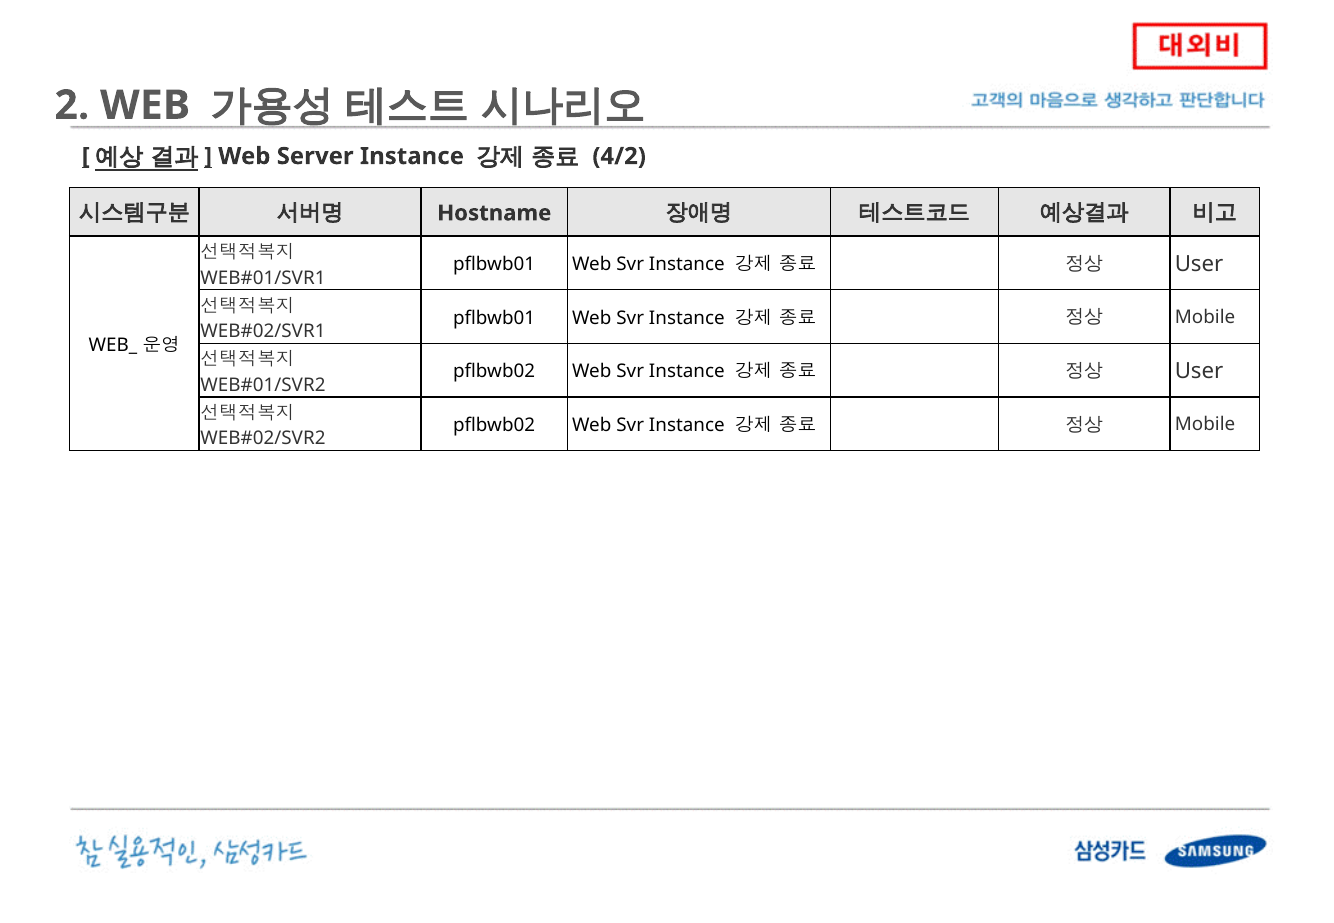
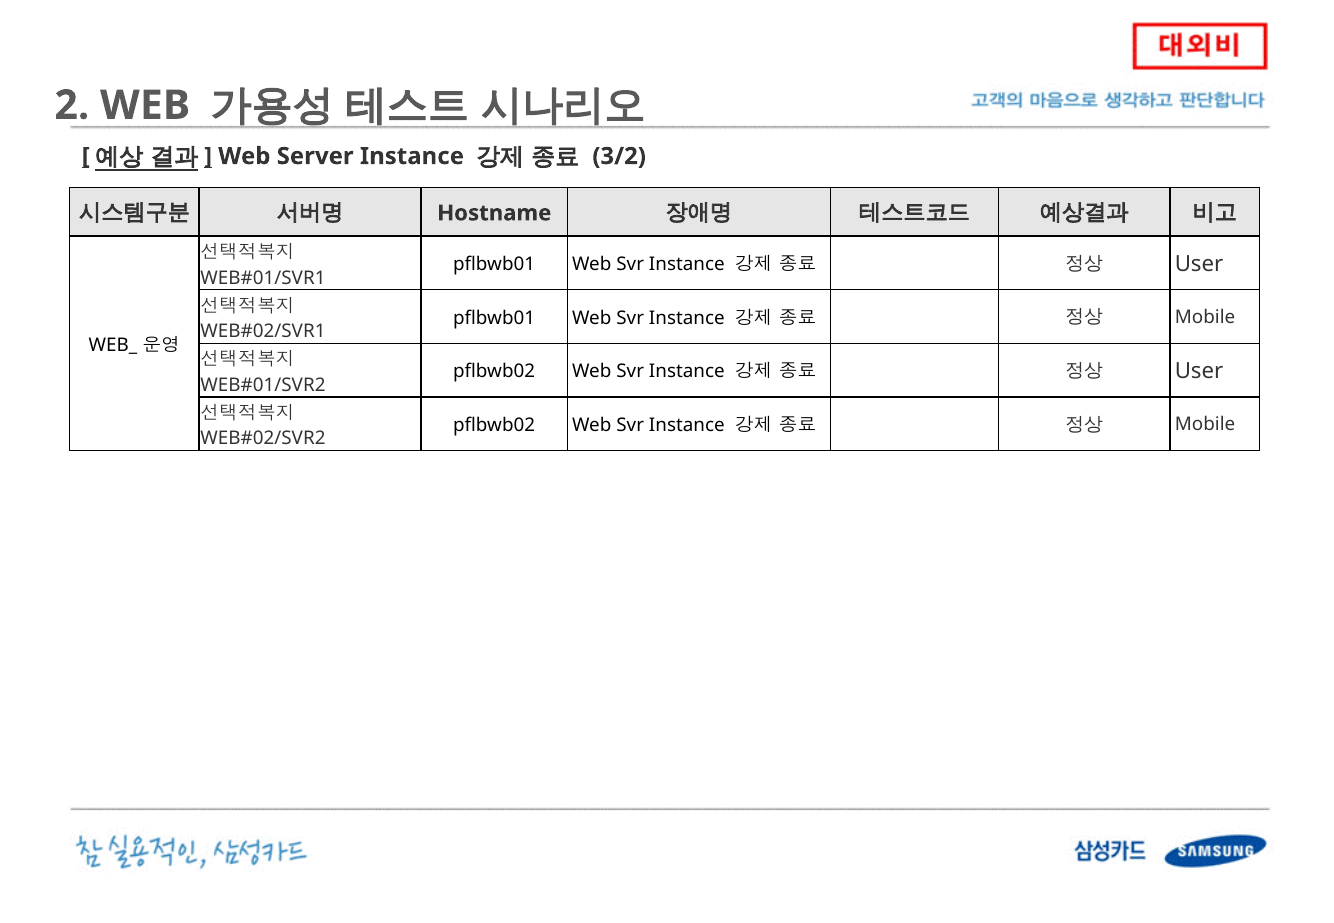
4/2: 4/2 -> 3/2
